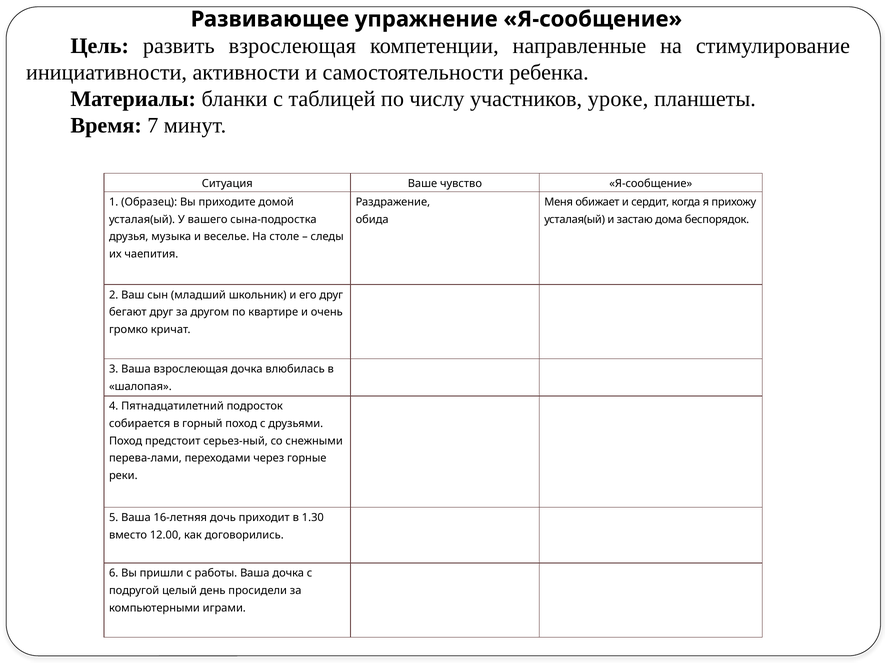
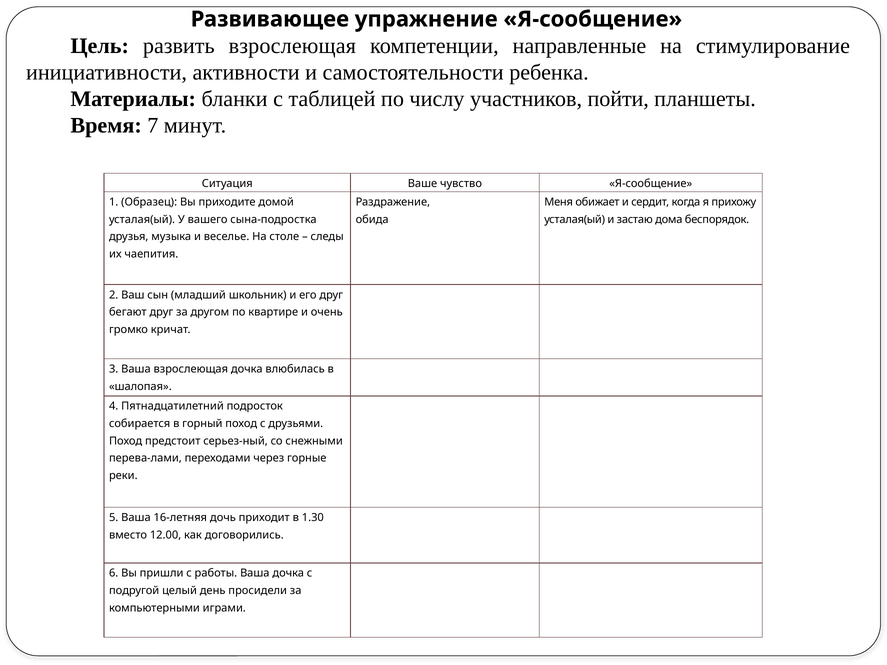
уроке: уроке -> пойти
